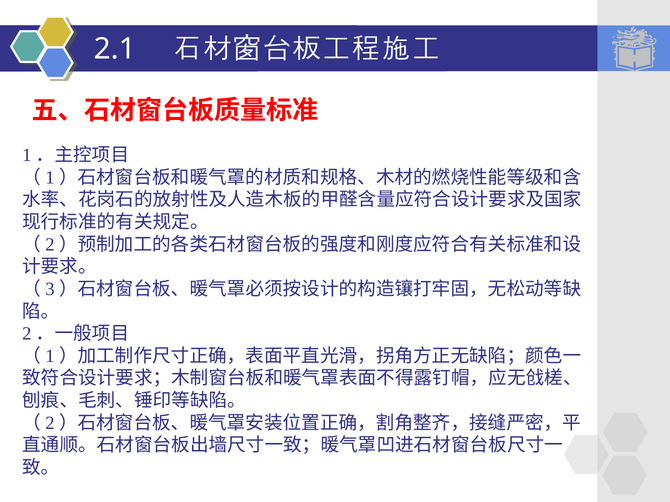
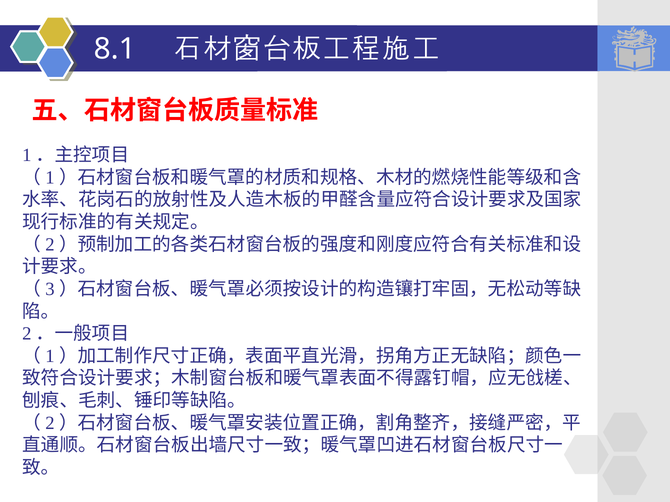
2.1: 2.1 -> 8.1
